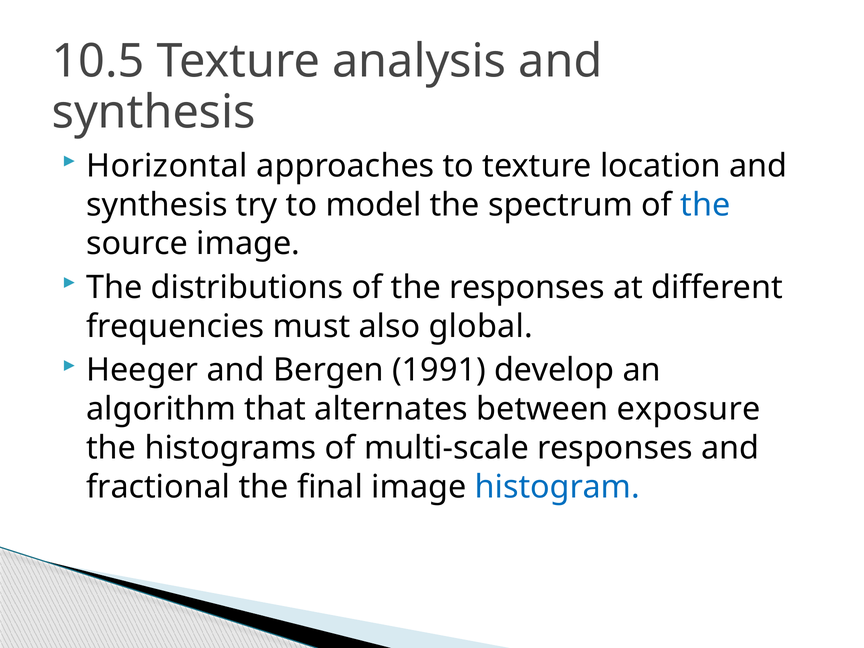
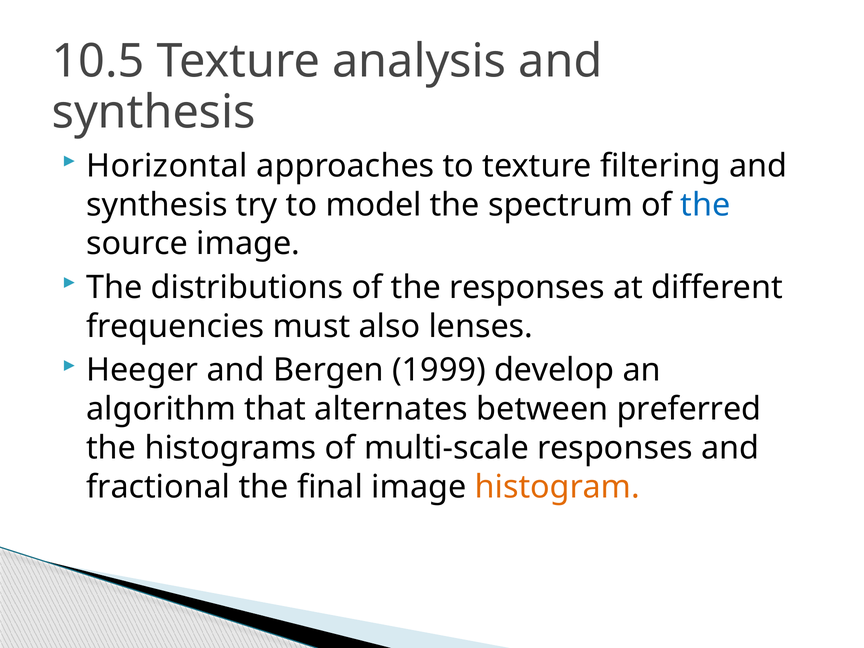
location: location -> filtering
global: global -> lenses
1991: 1991 -> 1999
exposure: exposure -> preferred
histogram colour: blue -> orange
